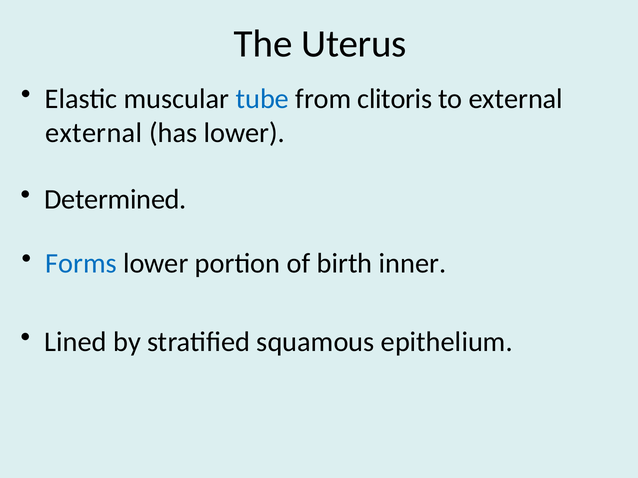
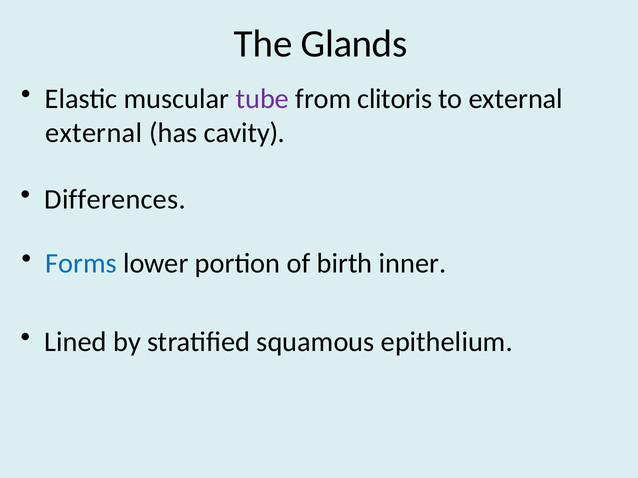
Uterus: Uterus -> Glands
tube colour: blue -> purple
has lower: lower -> cavity
Determined: Determined -> Differences
